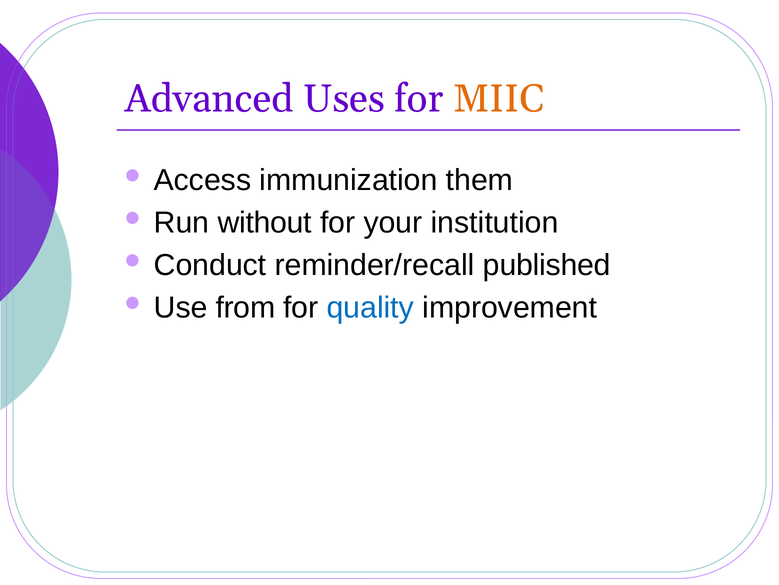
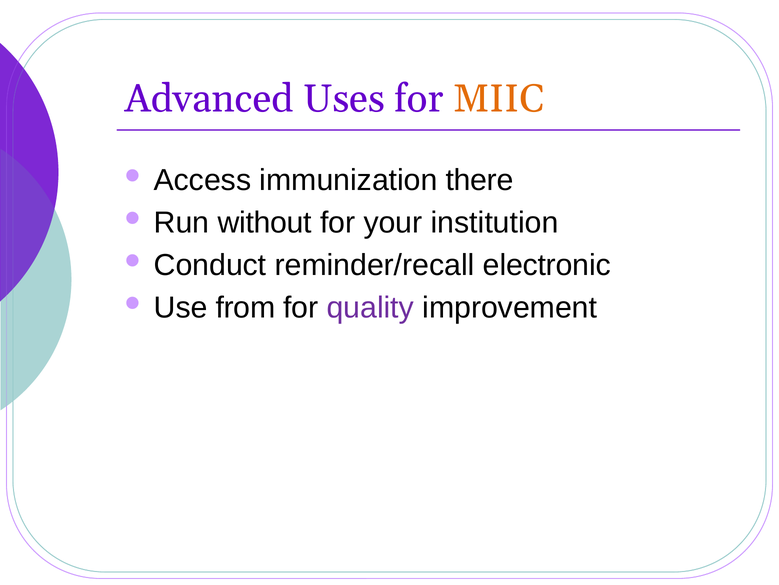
them: them -> there
published: published -> electronic
quality colour: blue -> purple
